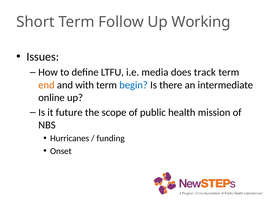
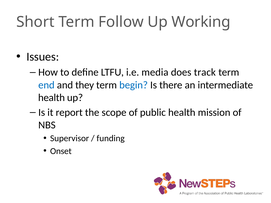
end colour: orange -> blue
with: with -> they
online at (51, 98): online -> health
future: future -> report
Hurricanes: Hurricanes -> Supervisor
